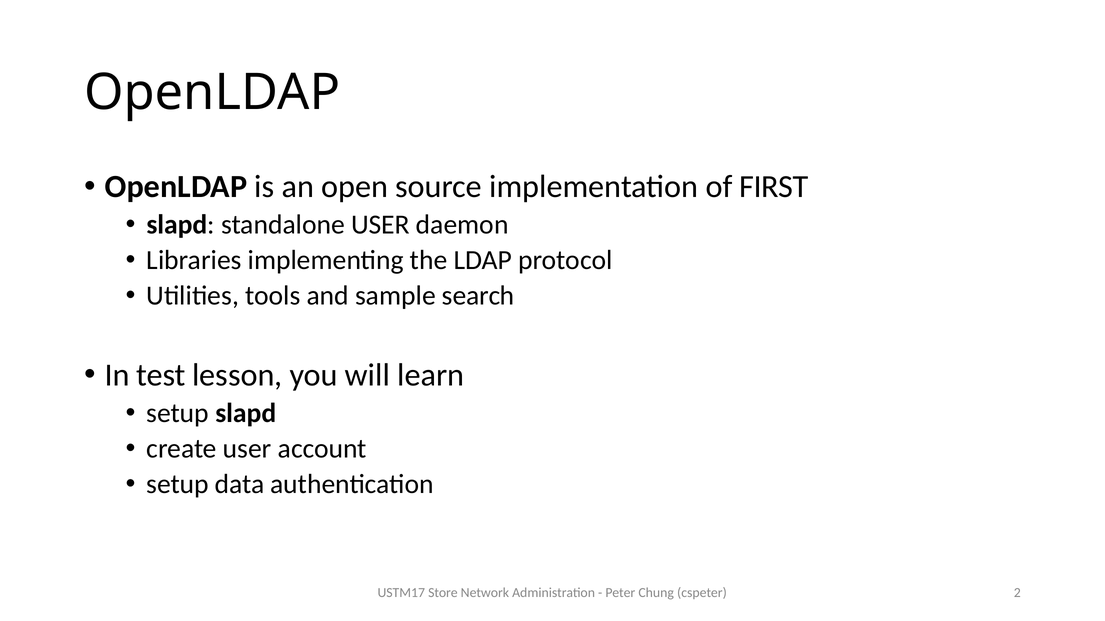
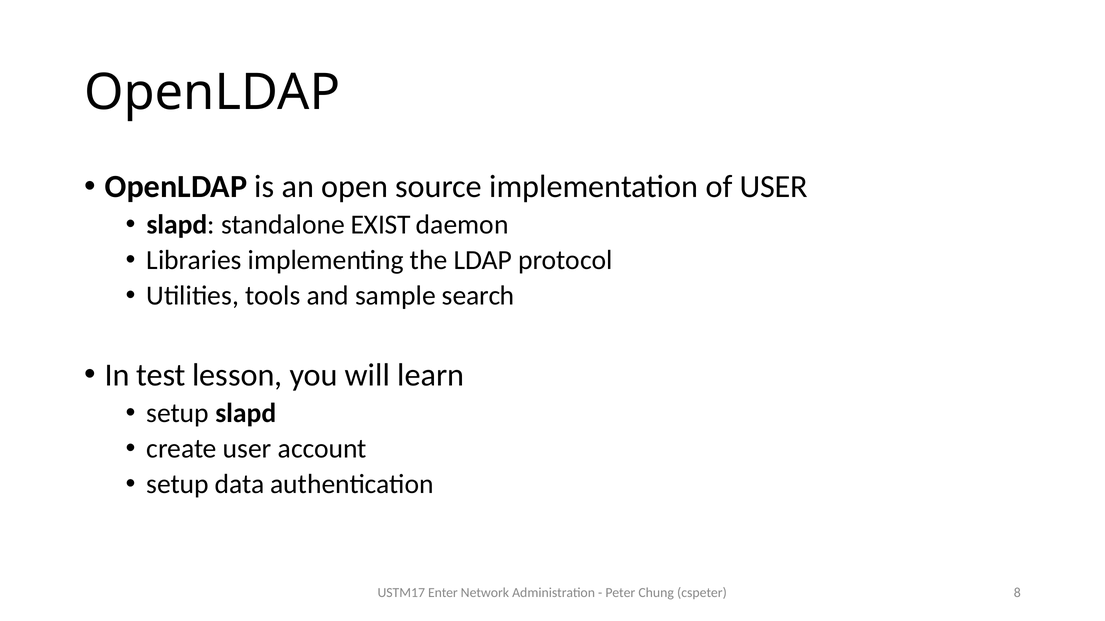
of FIRST: FIRST -> USER
standalone USER: USER -> EXIST
Store: Store -> Enter
2: 2 -> 8
